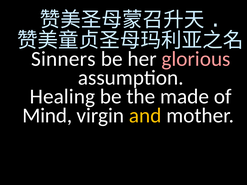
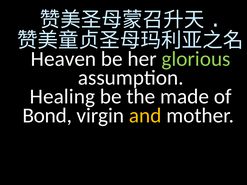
Sinners: Sinners -> Heaven
glorious colour: pink -> light green
Mind: Mind -> Bond
